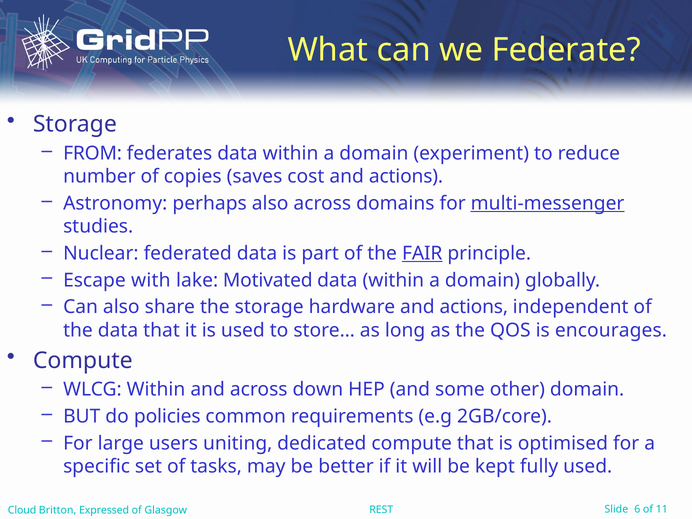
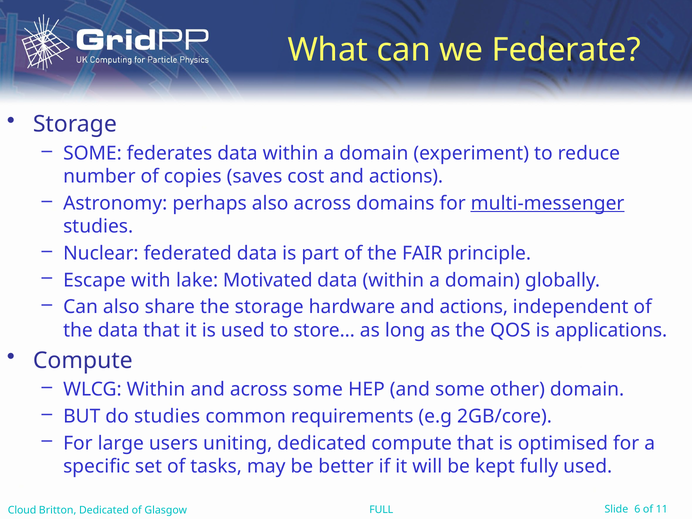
FROM at (93, 153): FROM -> SOME
FAIR underline: present -> none
encourages: encourages -> applications
across down: down -> some
do policies: policies -> studies
Britton Expressed: Expressed -> Dedicated
REST: REST -> FULL
